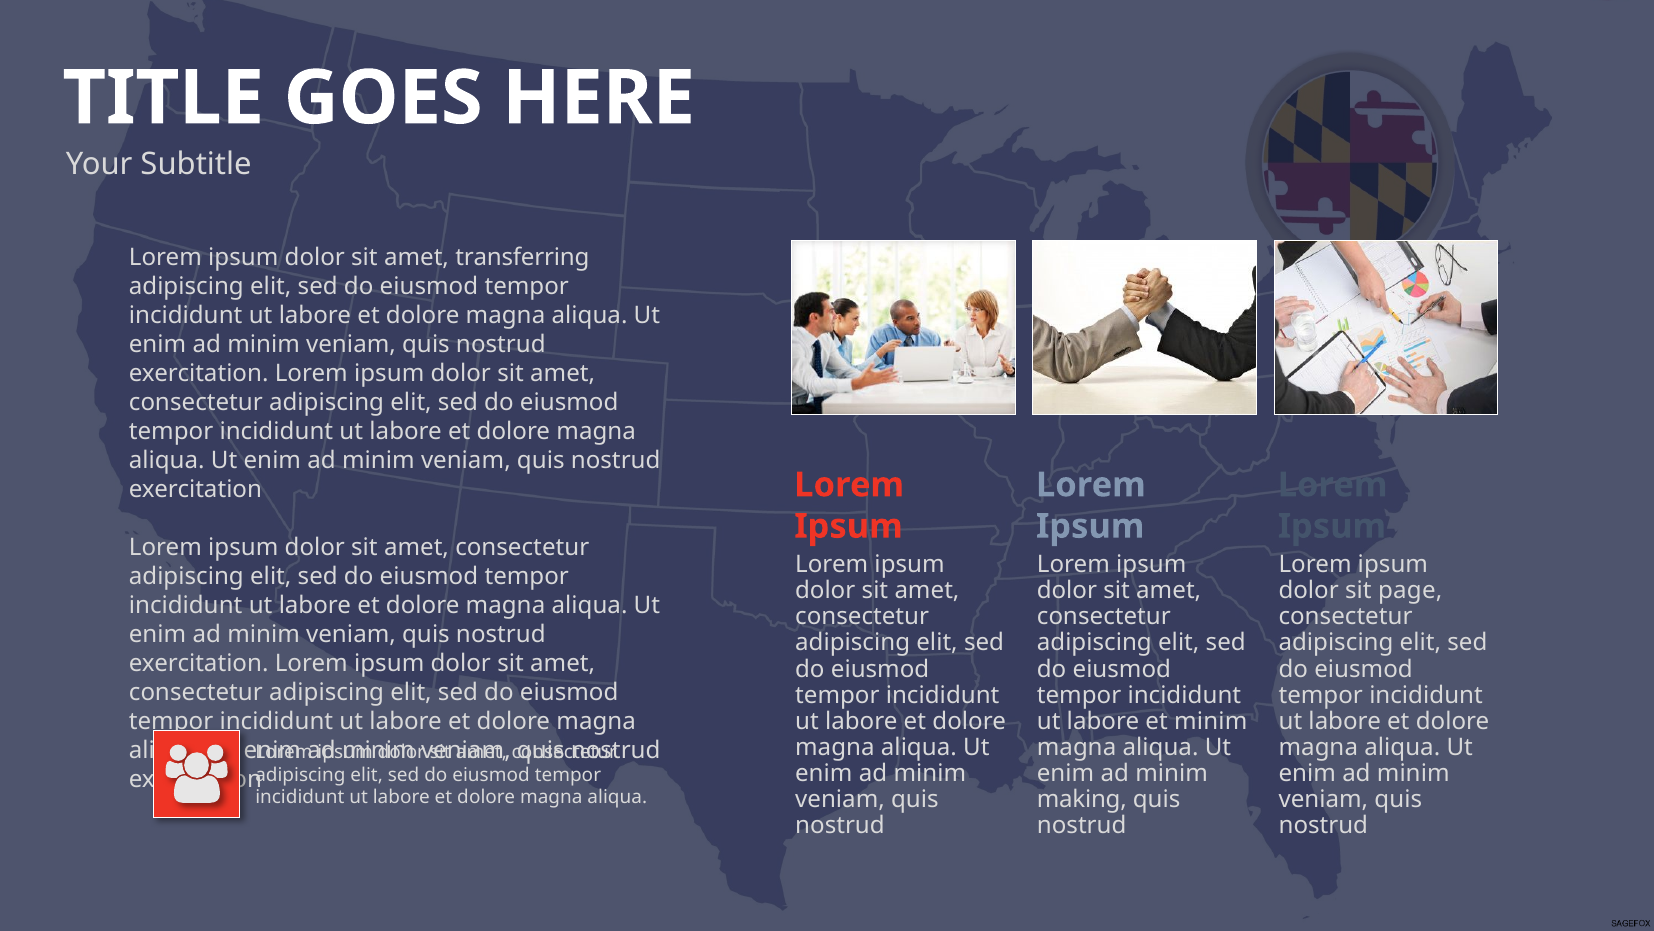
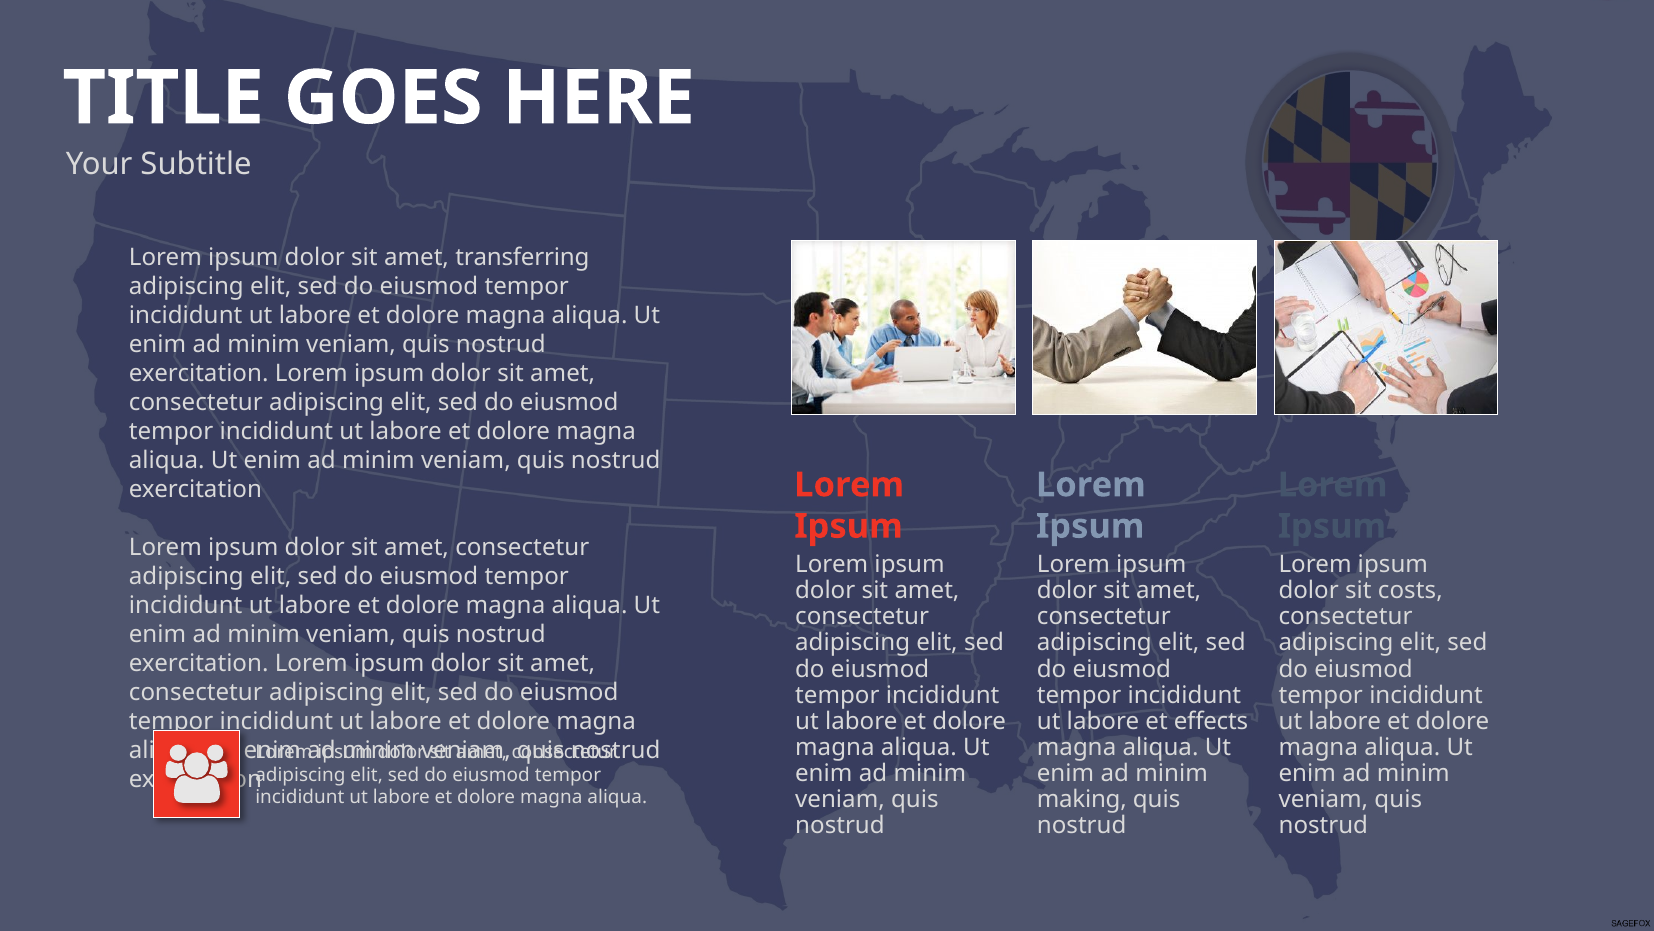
page: page -> costs
et minim: minim -> effects
